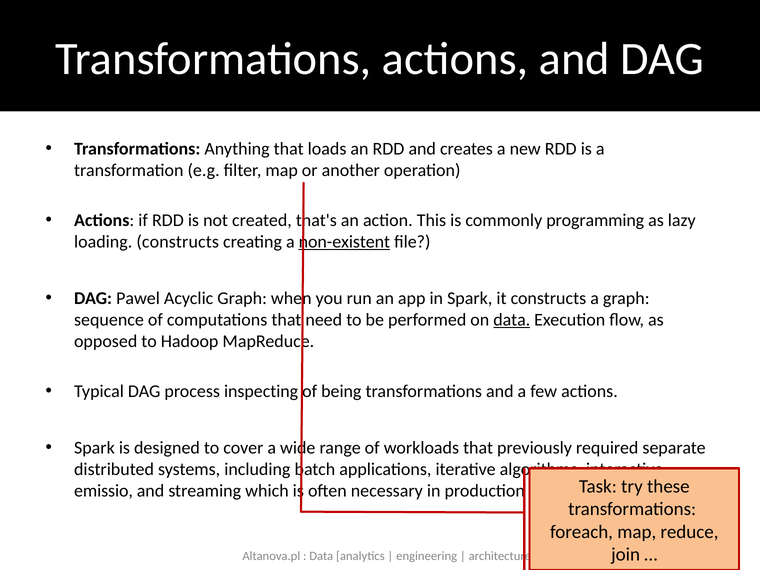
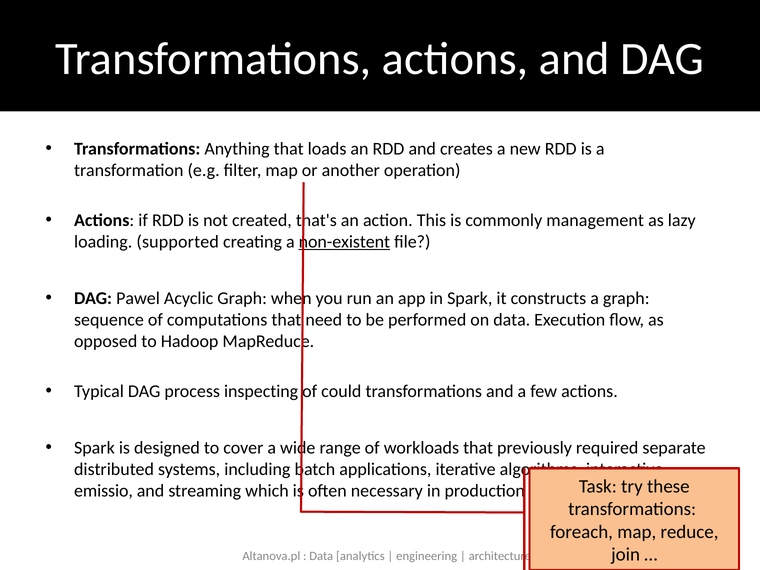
programming: programming -> management
loading constructs: constructs -> supported
data at (512, 320) underline: present -> none
being: being -> could
